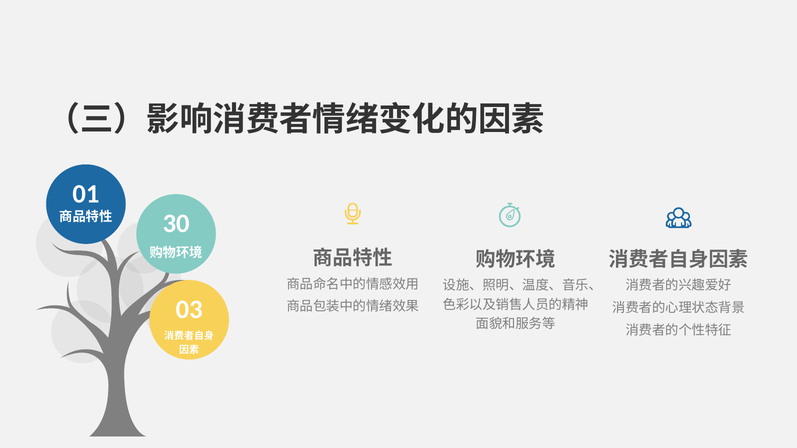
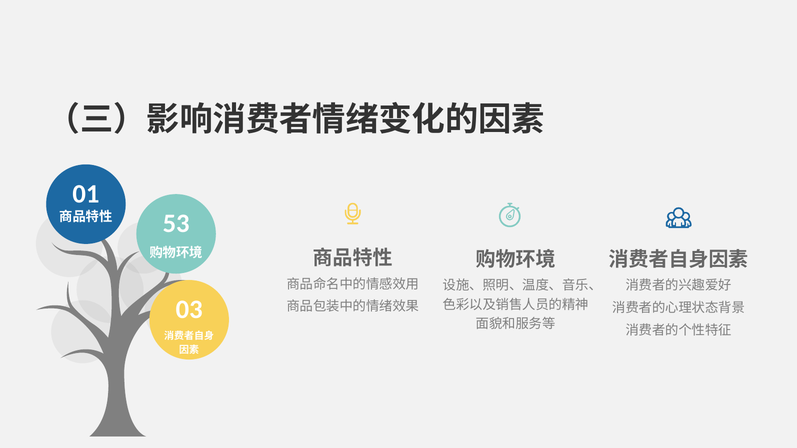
30: 30 -> 53
